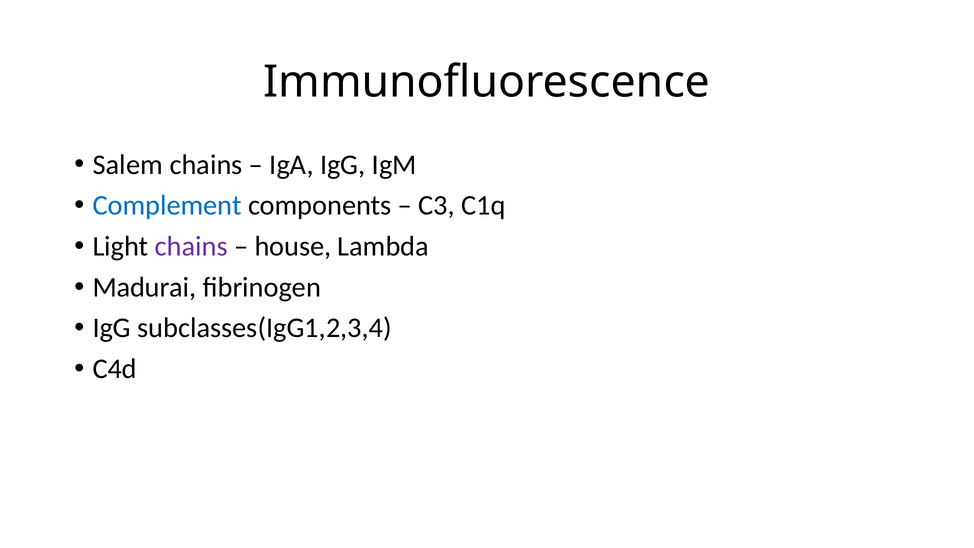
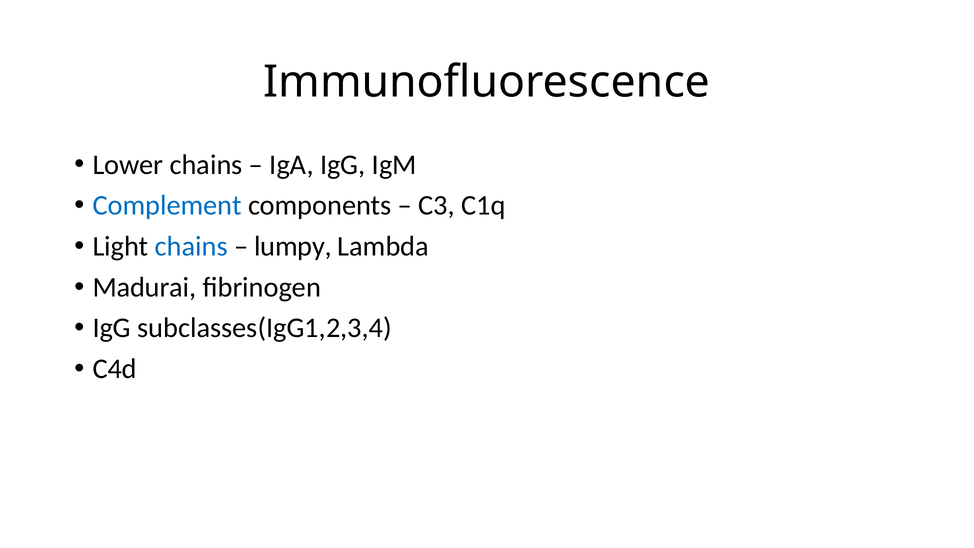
Salem: Salem -> Lower
chains at (191, 246) colour: purple -> blue
house: house -> lumpy
